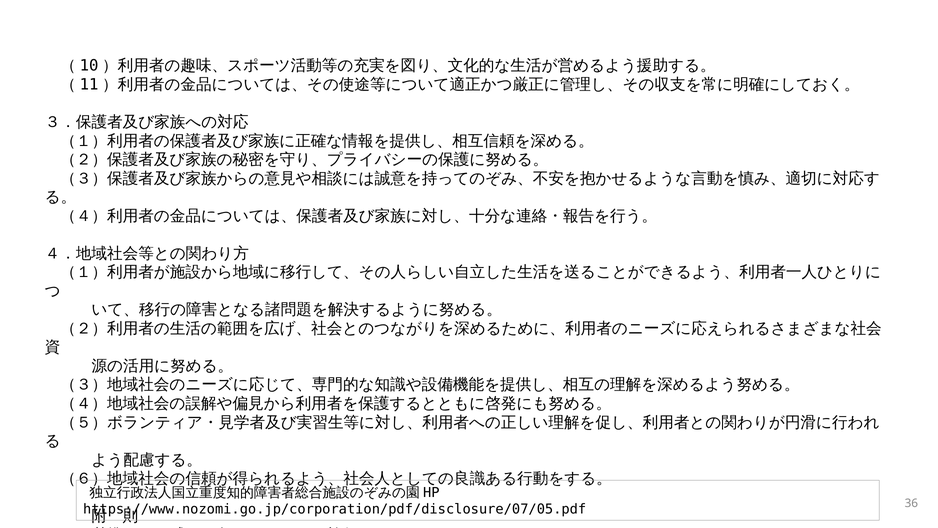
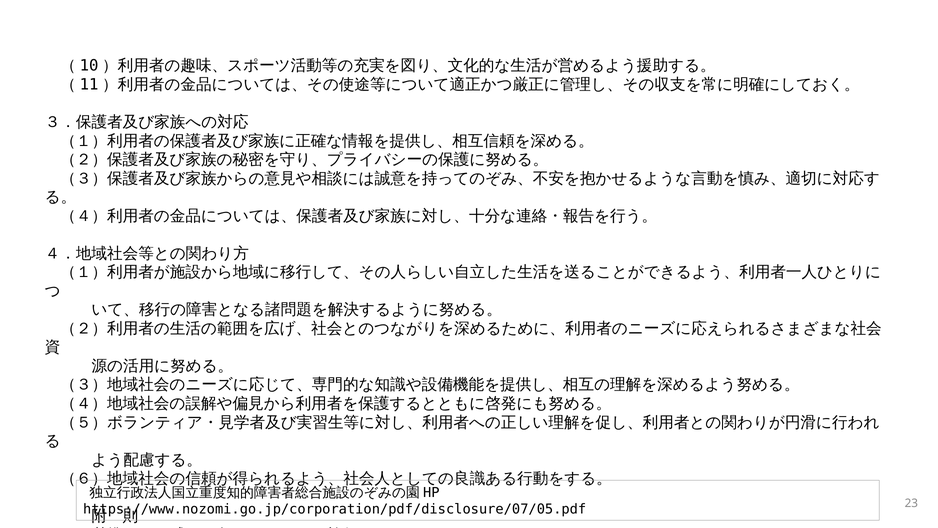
36: 36 -> 23
